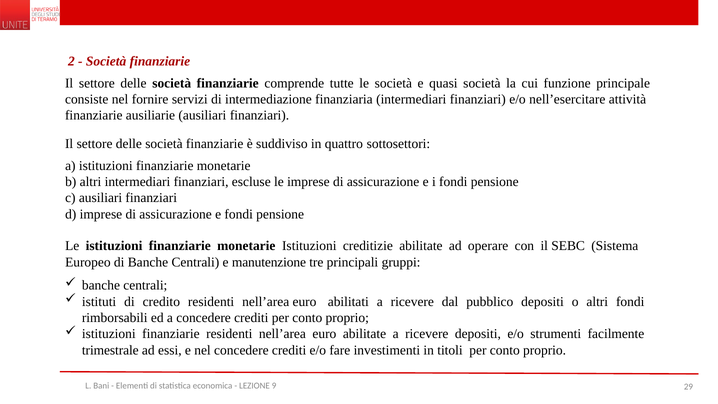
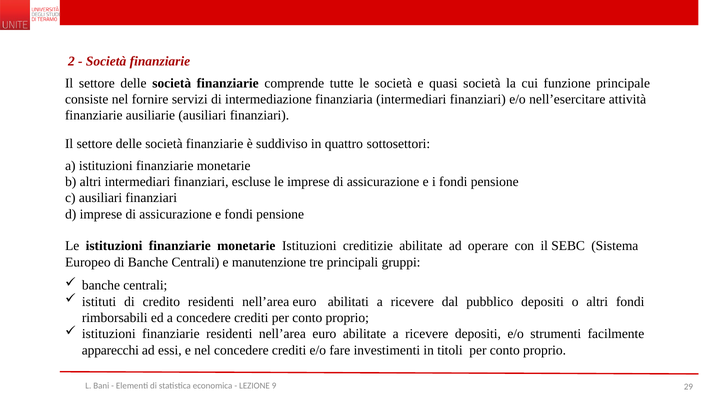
trimestrale: trimestrale -> apparecchi
